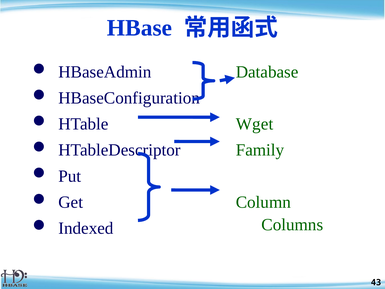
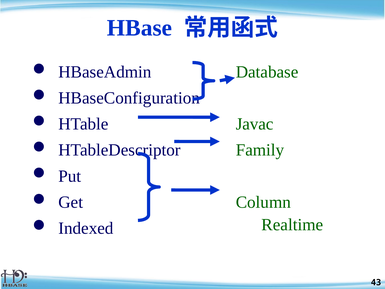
Wget: Wget -> Javac
Columns: Columns -> Realtime
